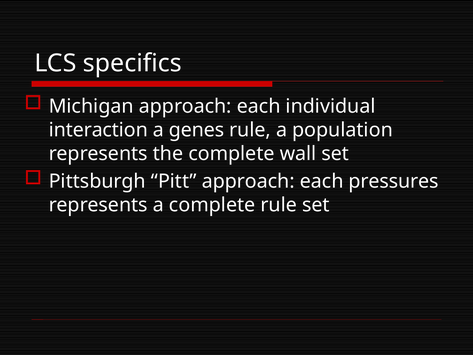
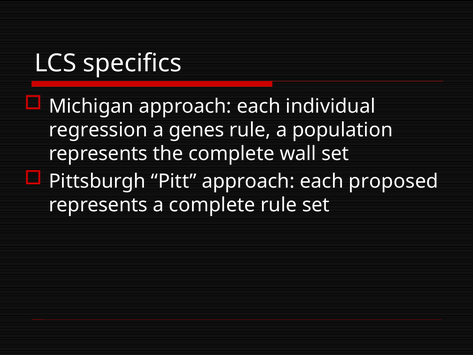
interaction: interaction -> regression
pressures: pressures -> proposed
